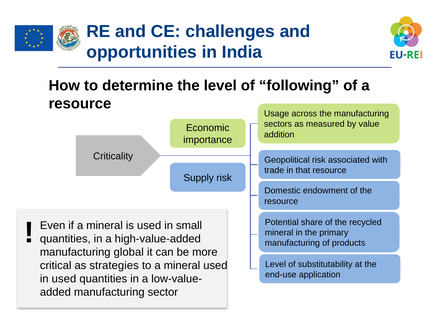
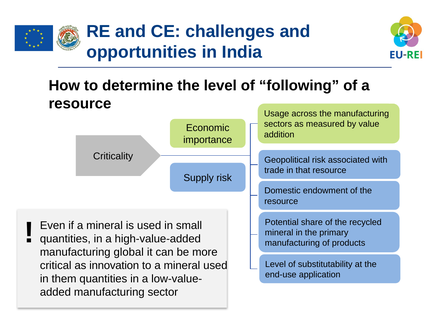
strategies: strategies -> innovation
in used: used -> them
